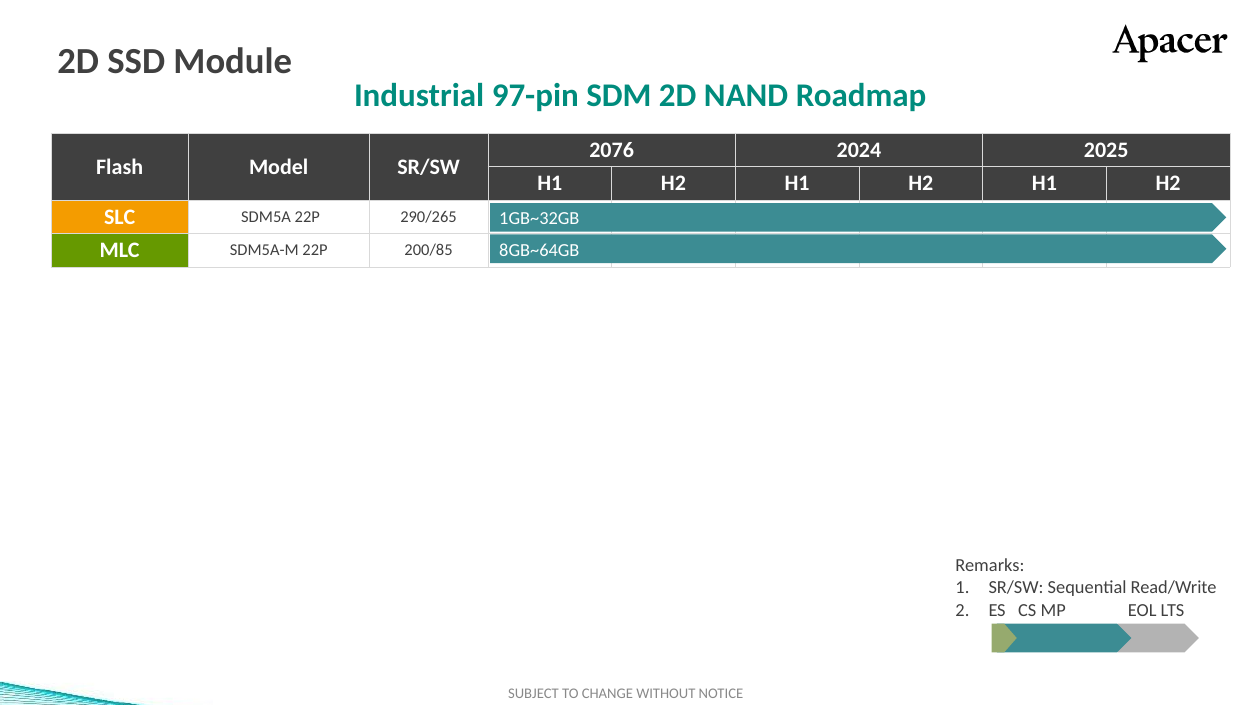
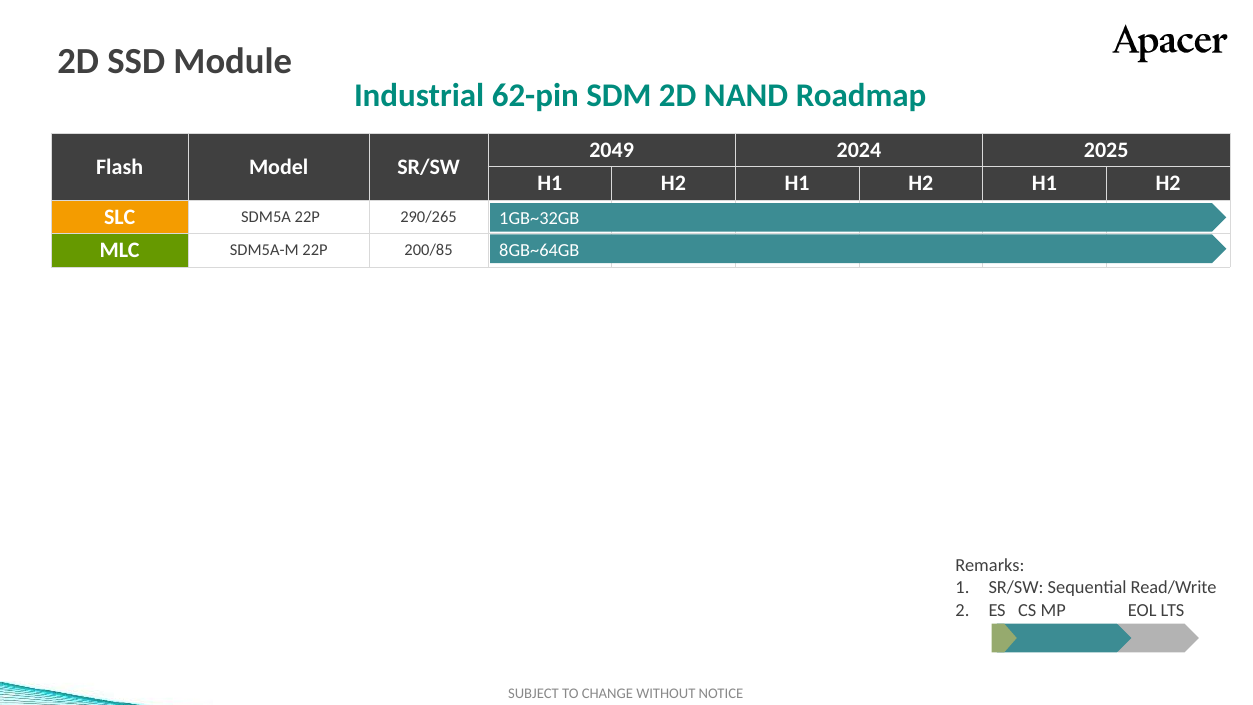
97-pin: 97-pin -> 62-pin
2076: 2076 -> 2049
